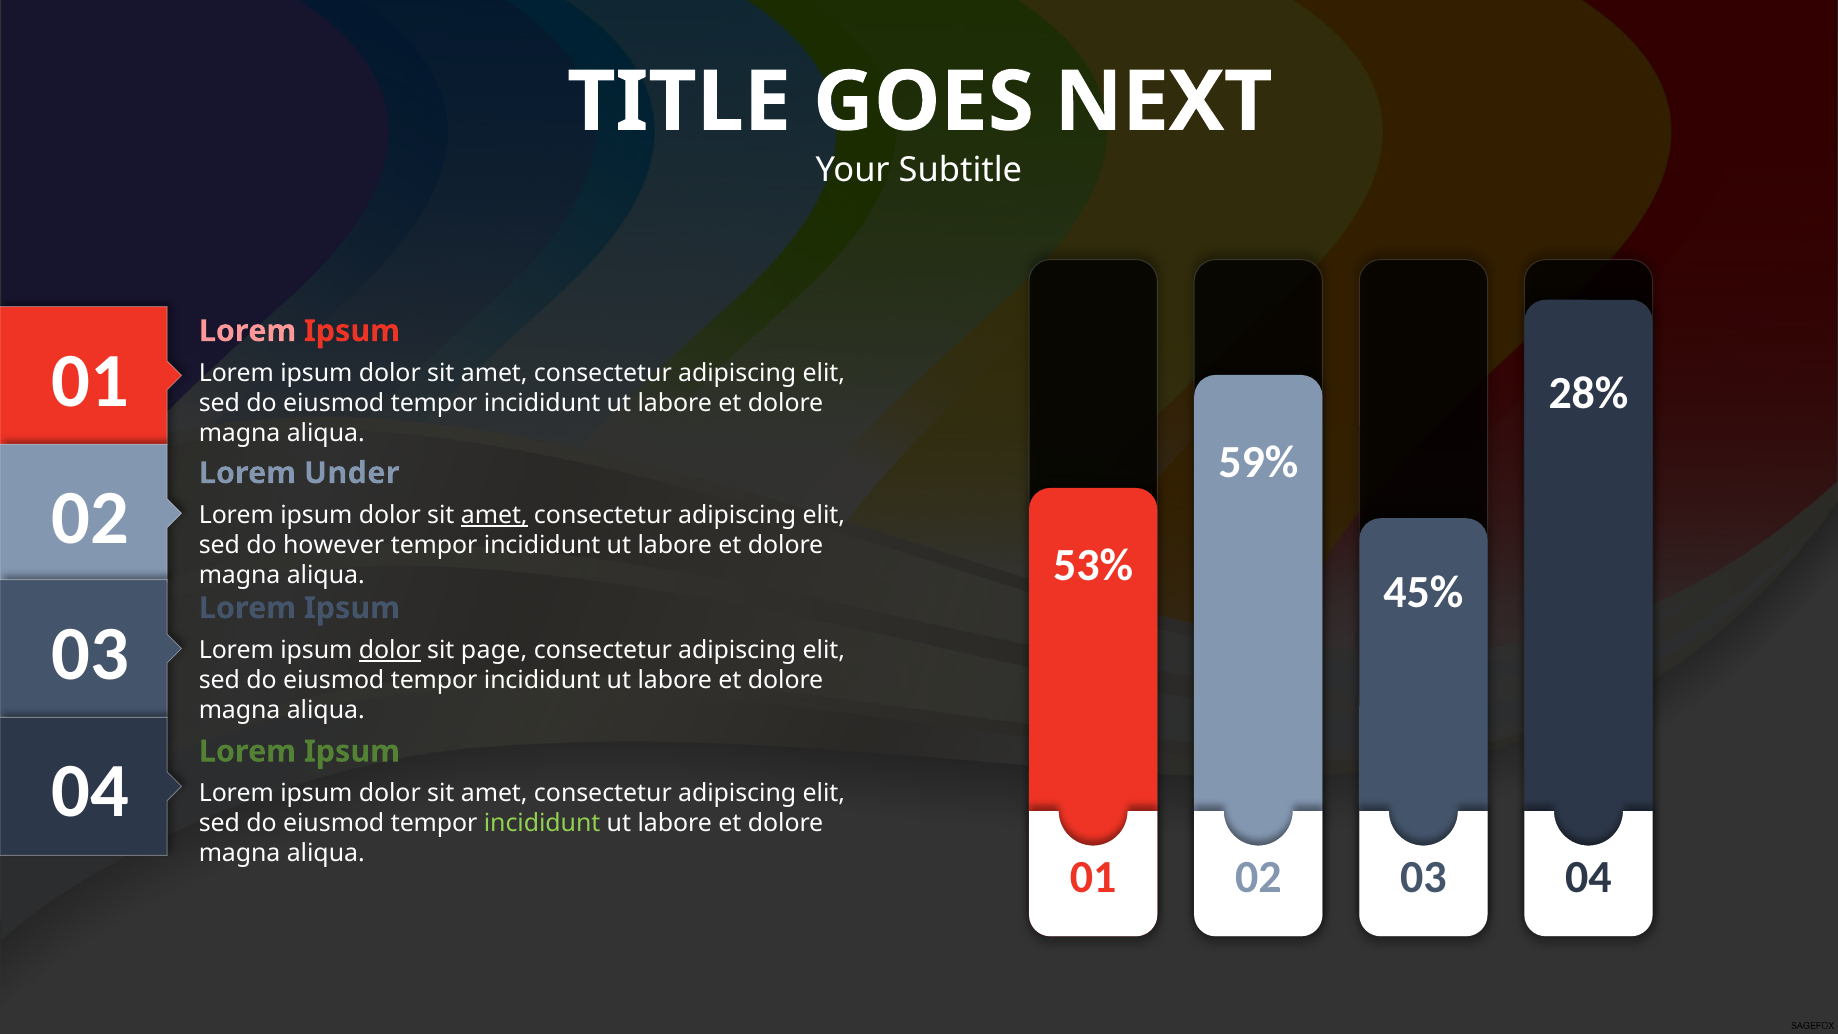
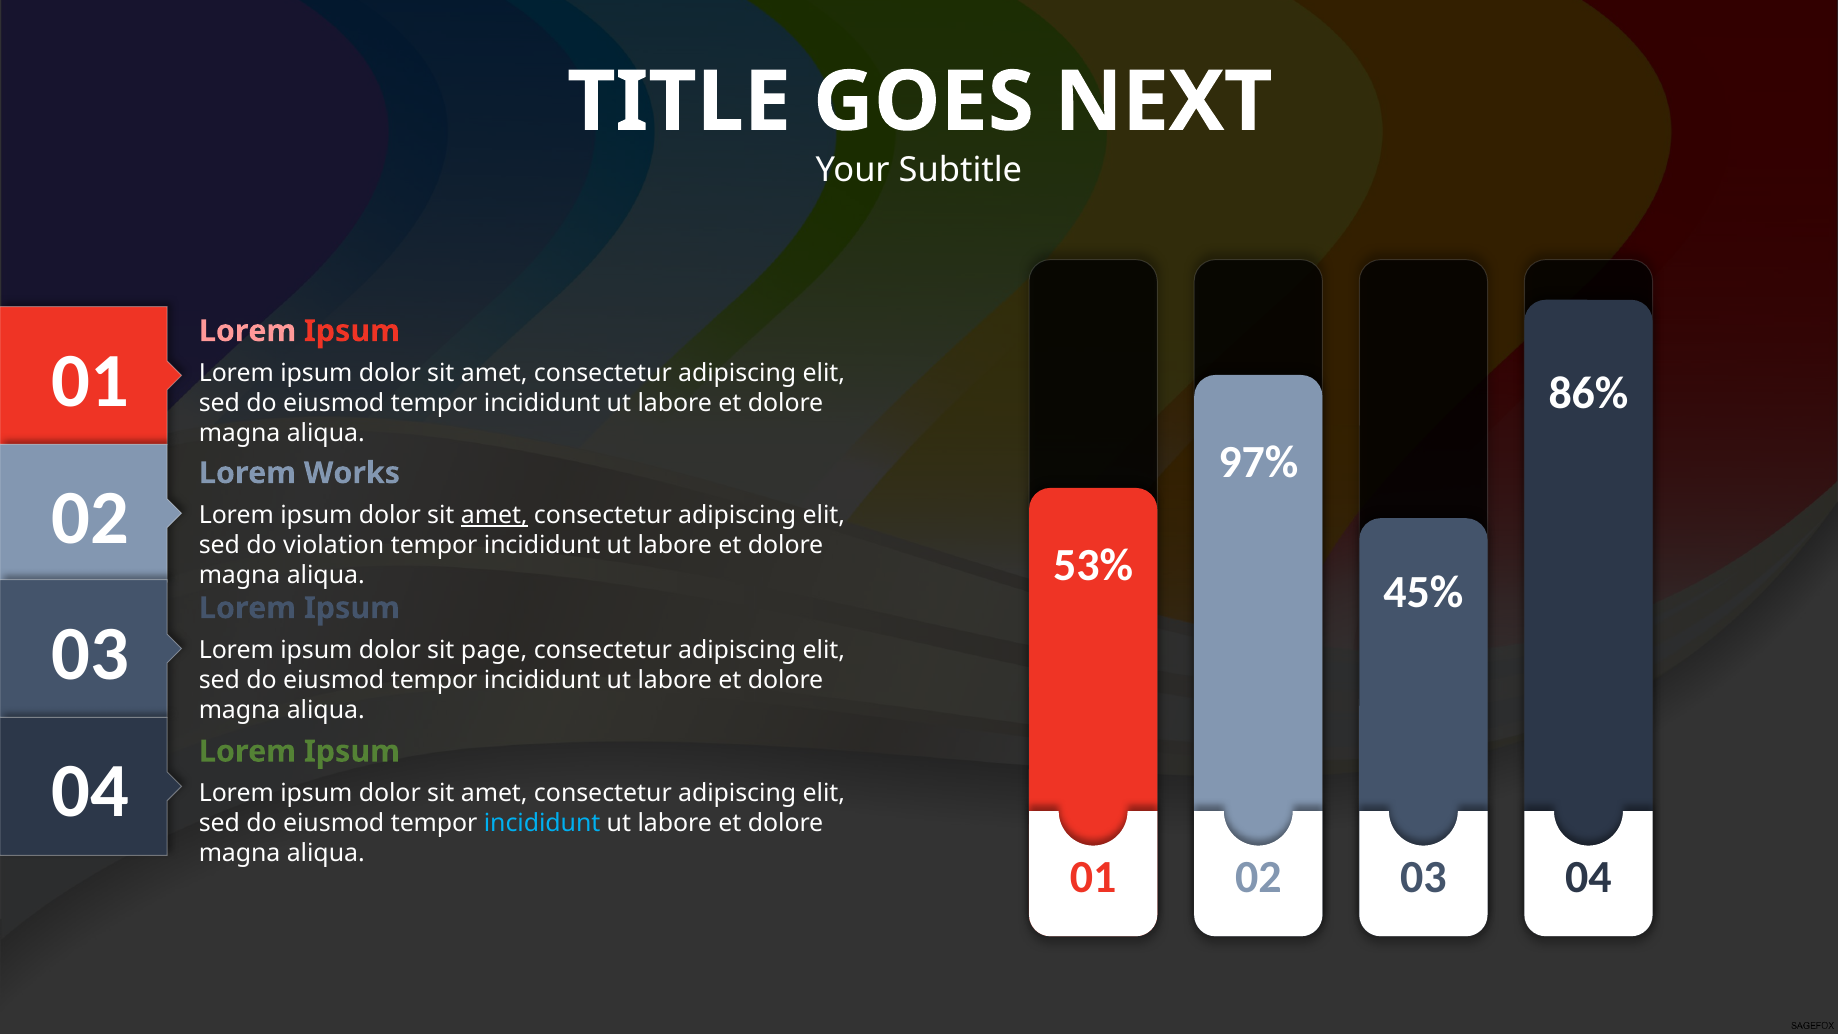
28%: 28% -> 86%
59%: 59% -> 97%
Under: Under -> Works
however: however -> violation
dolor at (390, 650) underline: present -> none
incididunt at (542, 823) colour: light green -> light blue
